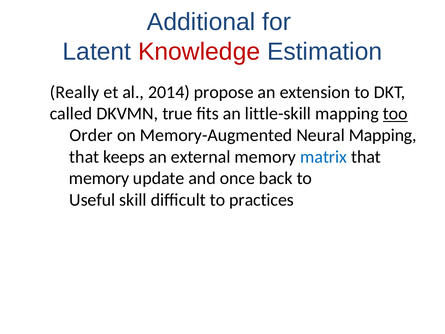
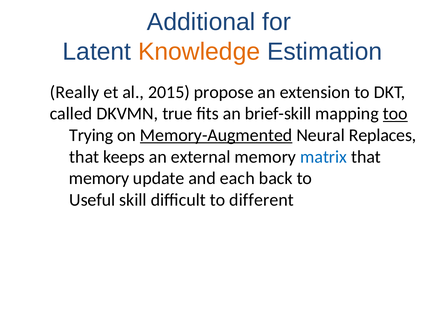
Knowledge colour: red -> orange
2014: 2014 -> 2015
little-skill: little-skill -> brief-skill
Order: Order -> Trying
Memory-Augmented underline: none -> present
Neural Mapping: Mapping -> Replaces
once: once -> each
practices: practices -> different
